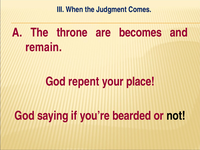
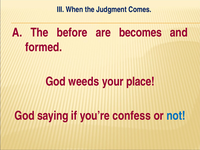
throne: throne -> before
remain: remain -> formed
repent: repent -> weeds
bearded: bearded -> confess
not colour: black -> blue
